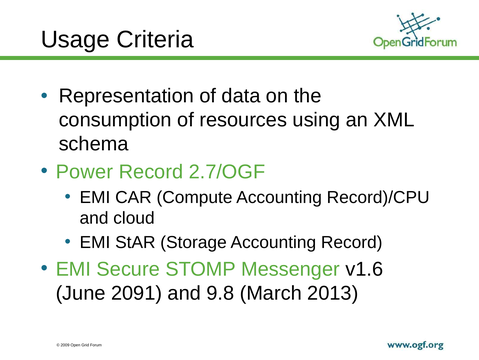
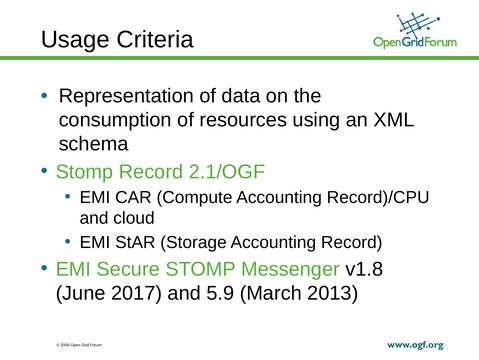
Power at (84, 171): Power -> Stomp
2.7/OGF: 2.7/OGF -> 2.1/OGF
v1.6: v1.6 -> v1.8
2091: 2091 -> 2017
9.8: 9.8 -> 5.9
